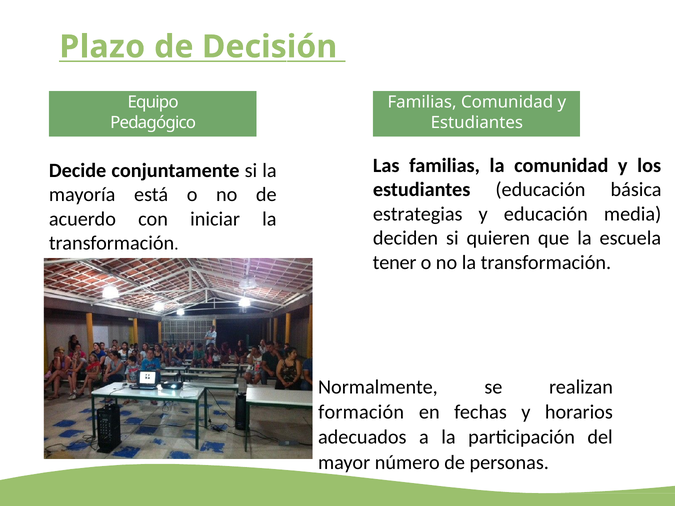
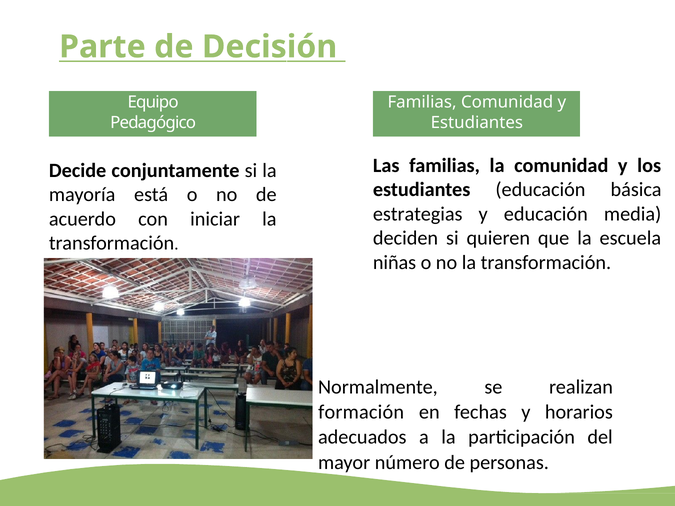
Plazo: Plazo -> Parte
tener: tener -> niñas
